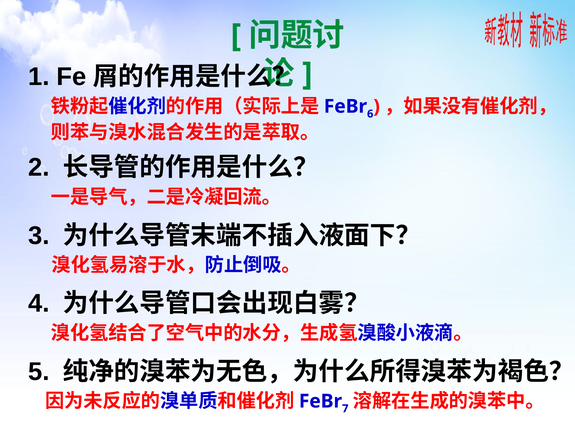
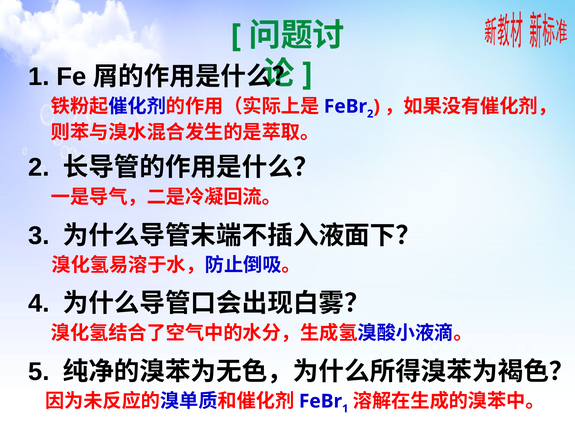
6 at (370, 114): 6 -> 2
7 at (345, 408): 7 -> 1
